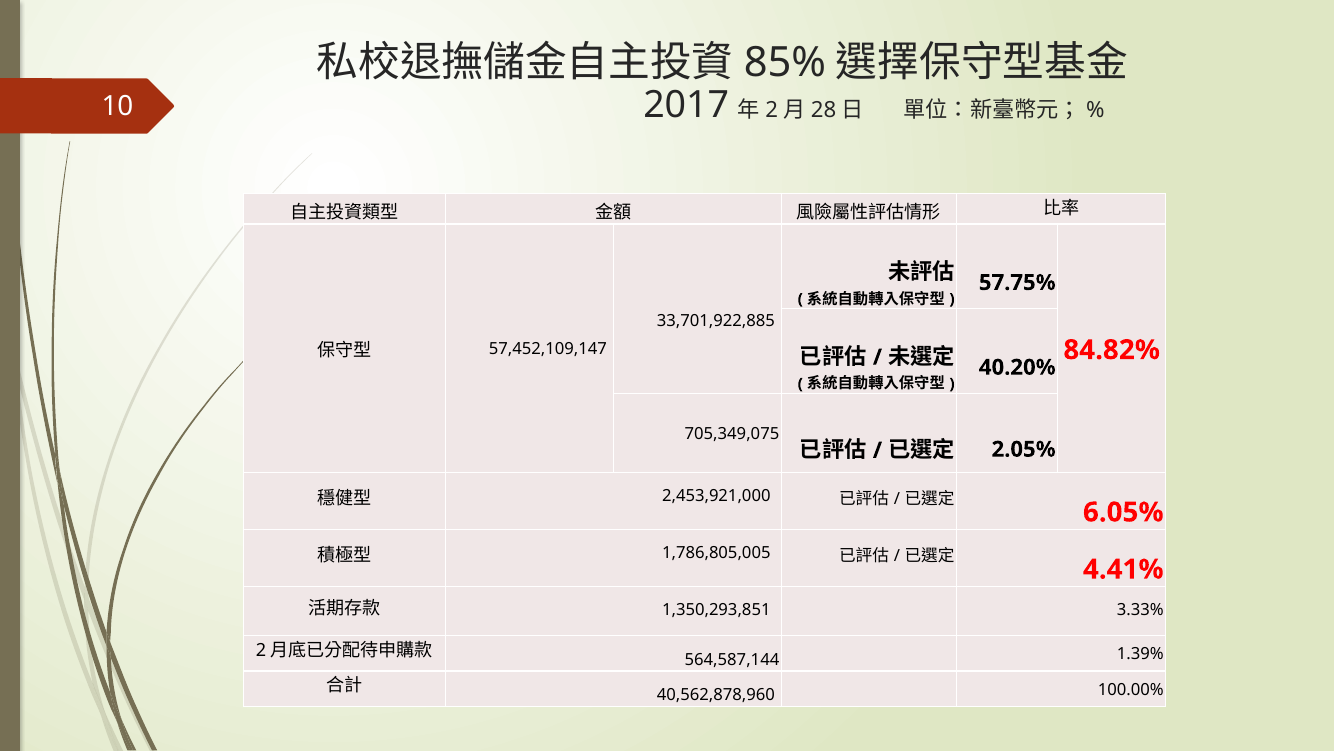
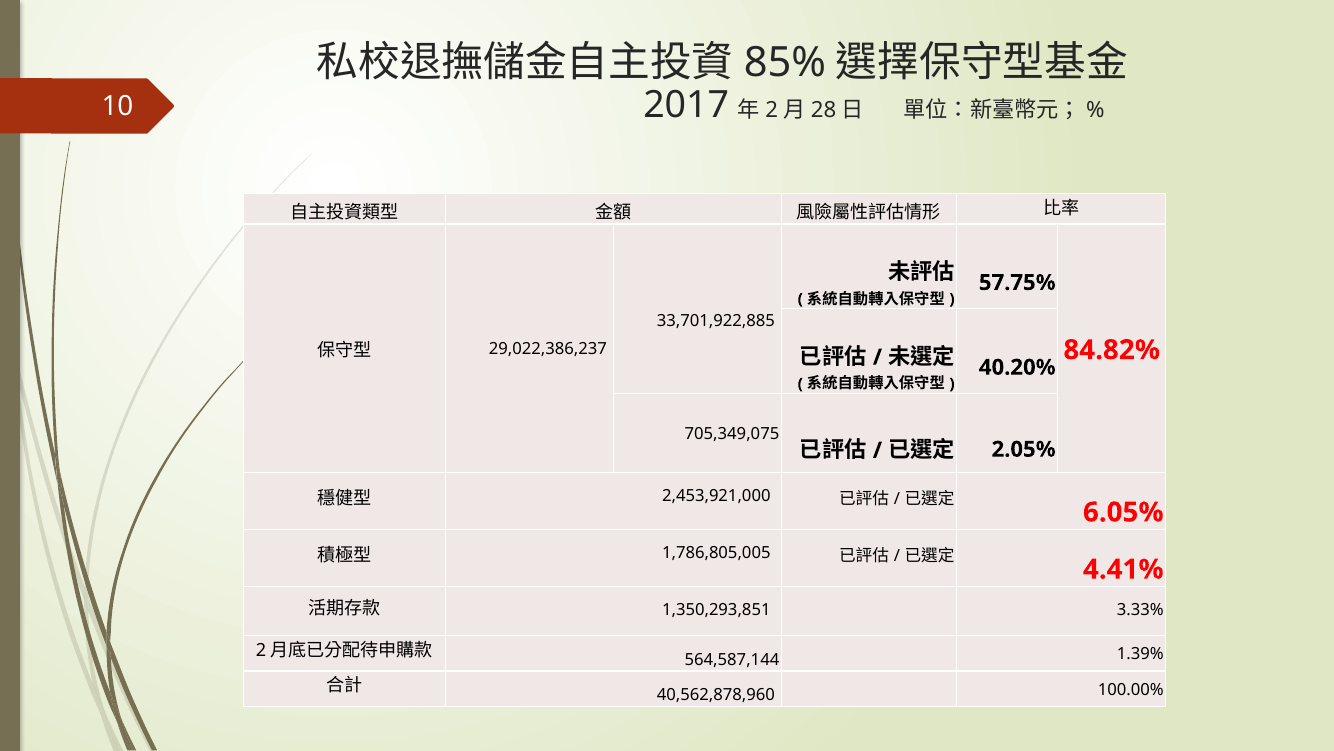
57,452,109,147: 57,452,109,147 -> 29,022,386,237
